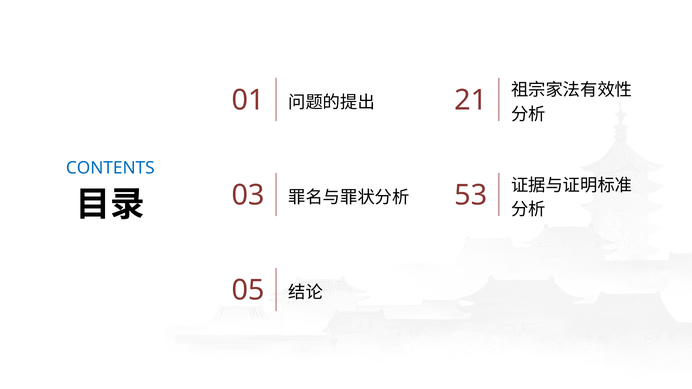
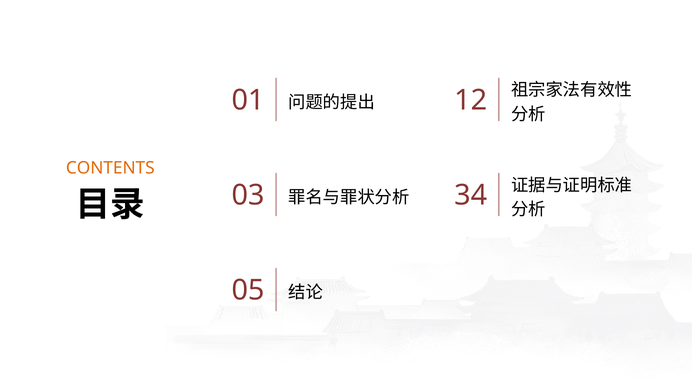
21: 21 -> 12
CONTENTS colour: blue -> orange
53: 53 -> 34
